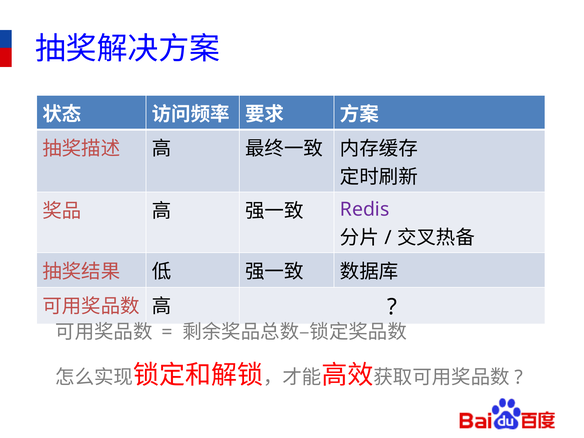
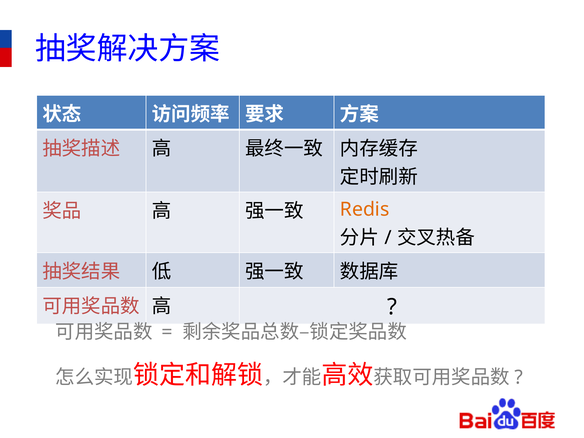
Redis colour: purple -> orange
